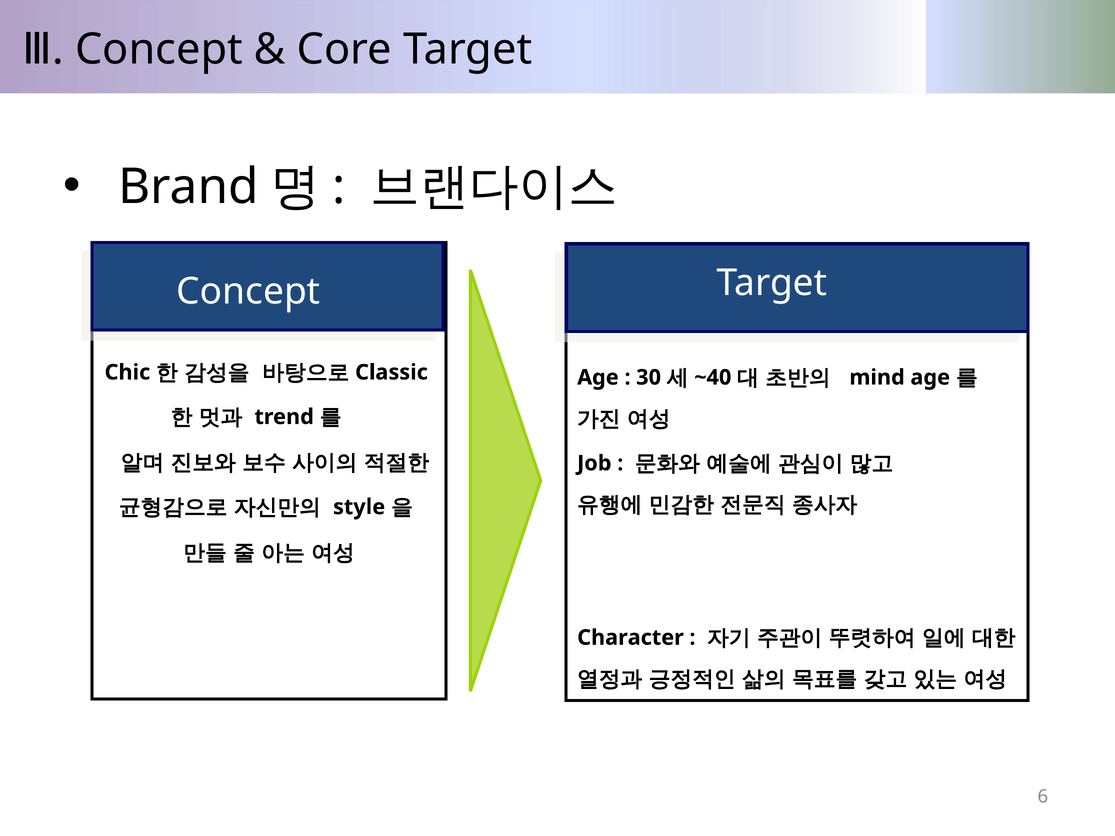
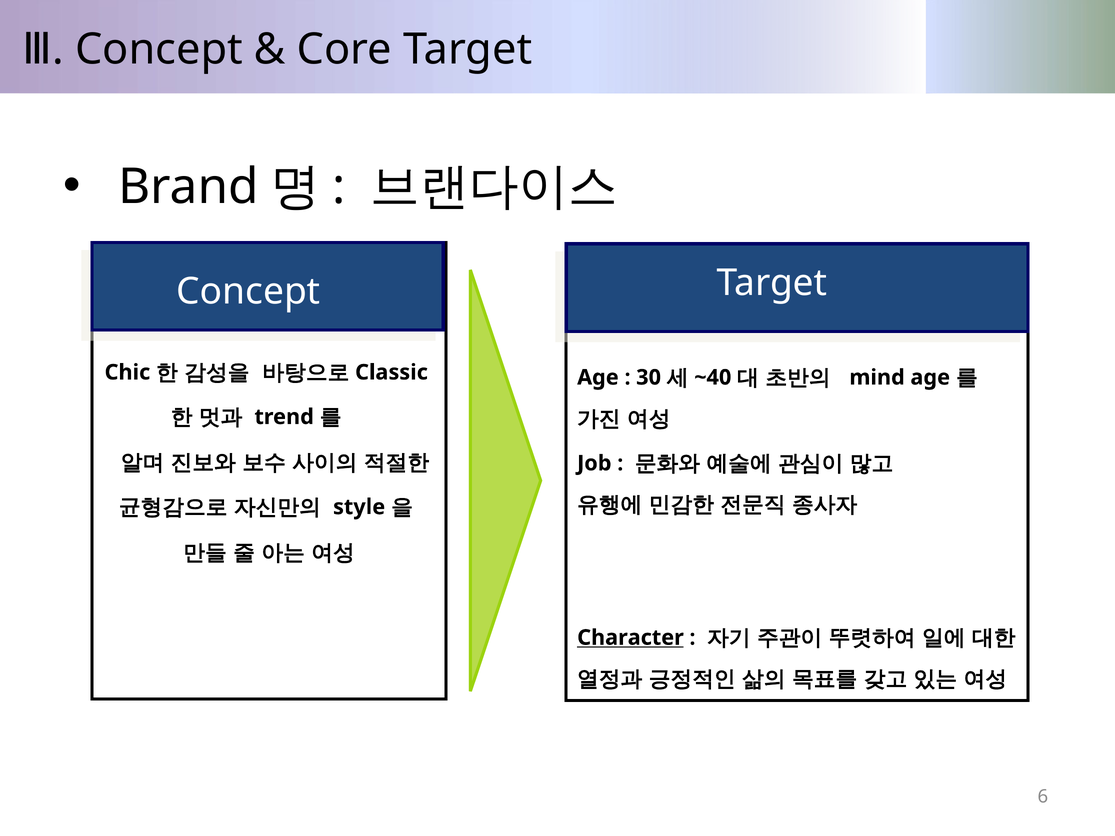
Character underline: none -> present
